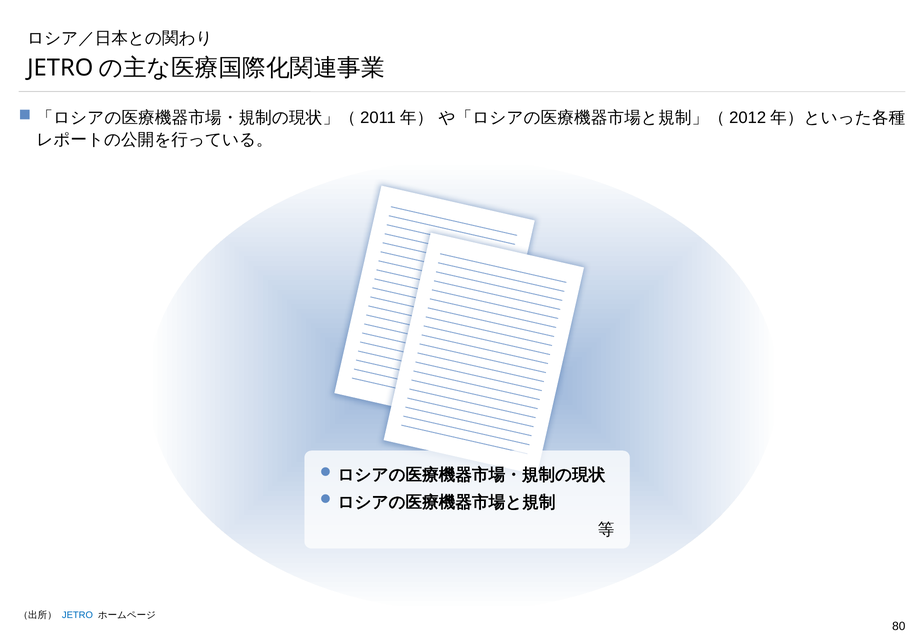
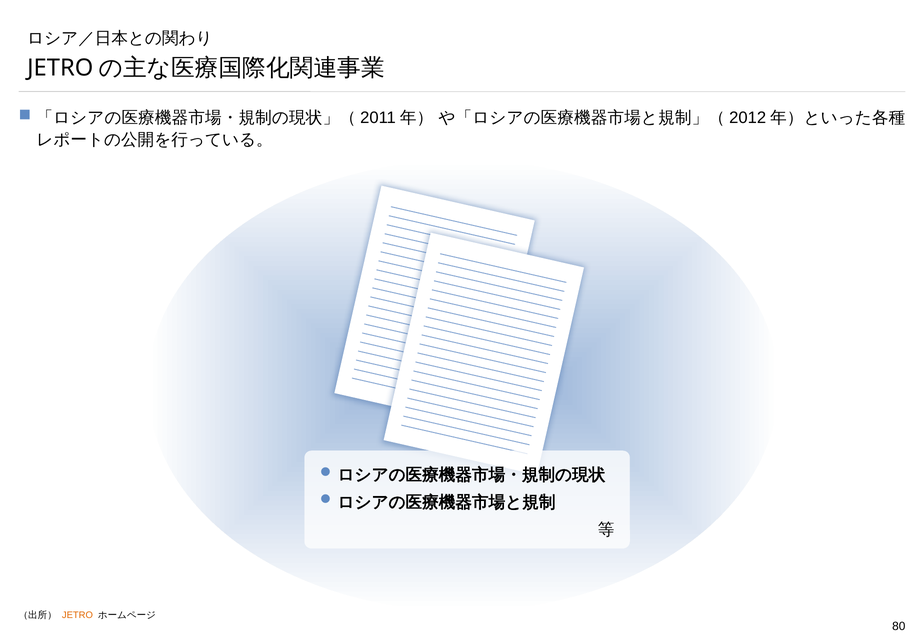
JETRO colour: blue -> orange
